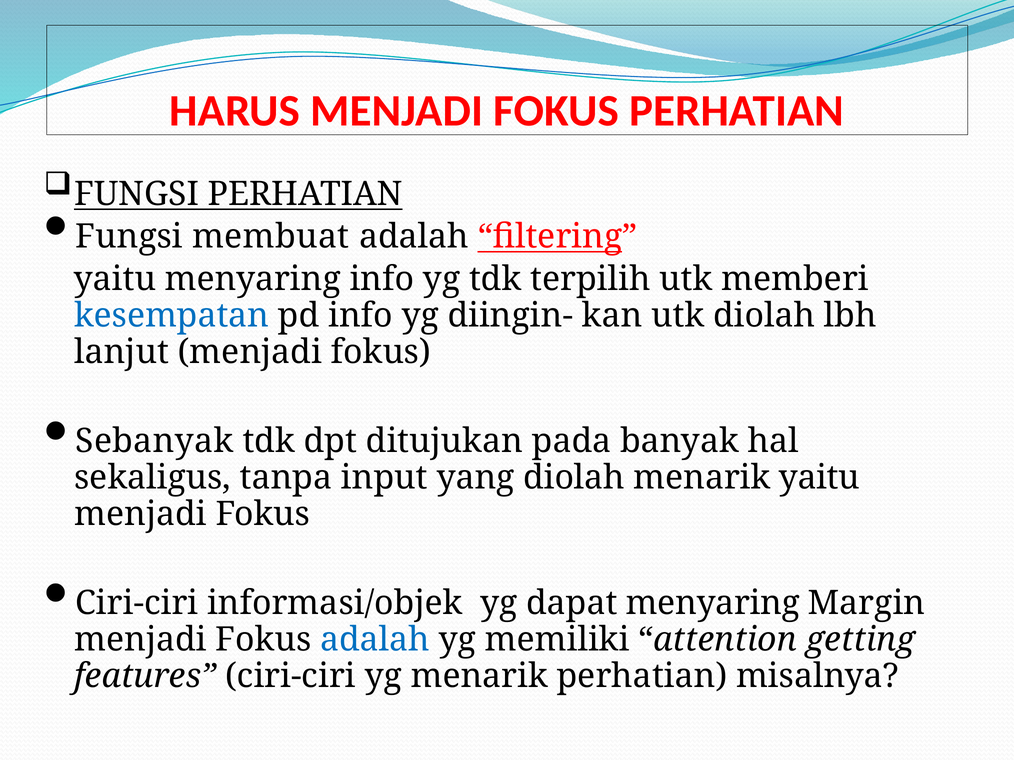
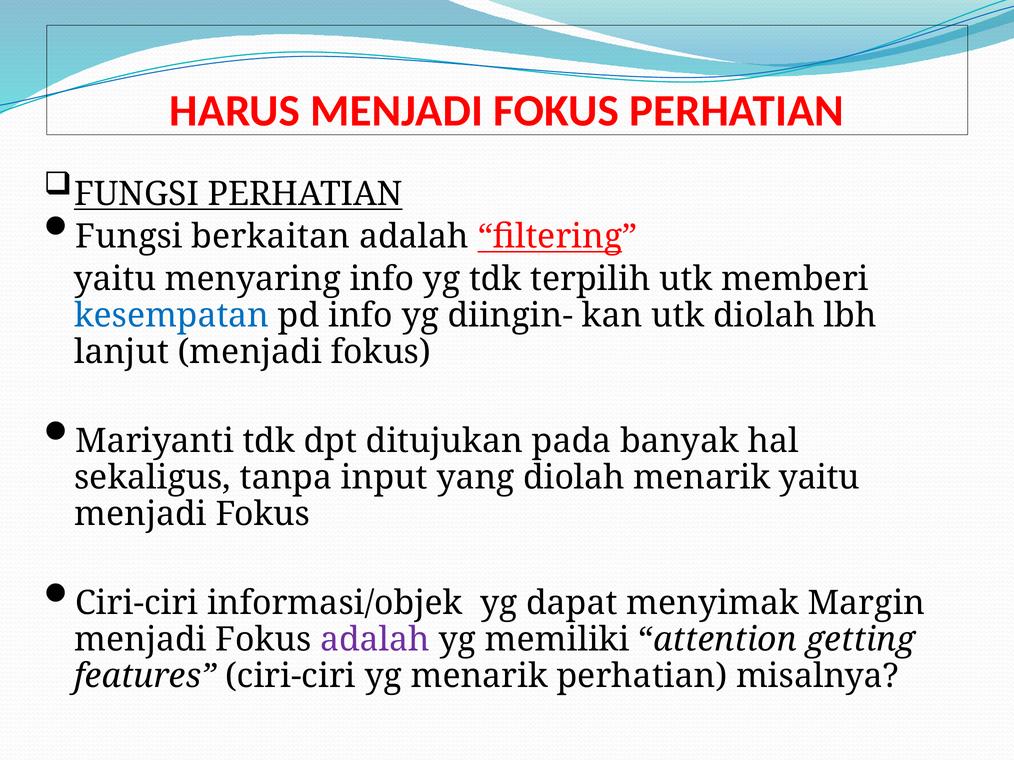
membuat: membuat -> berkaitan
Sebanyak: Sebanyak -> Mariyanti
dapat menyaring: menyaring -> menyimak
adalah at (375, 640) colour: blue -> purple
